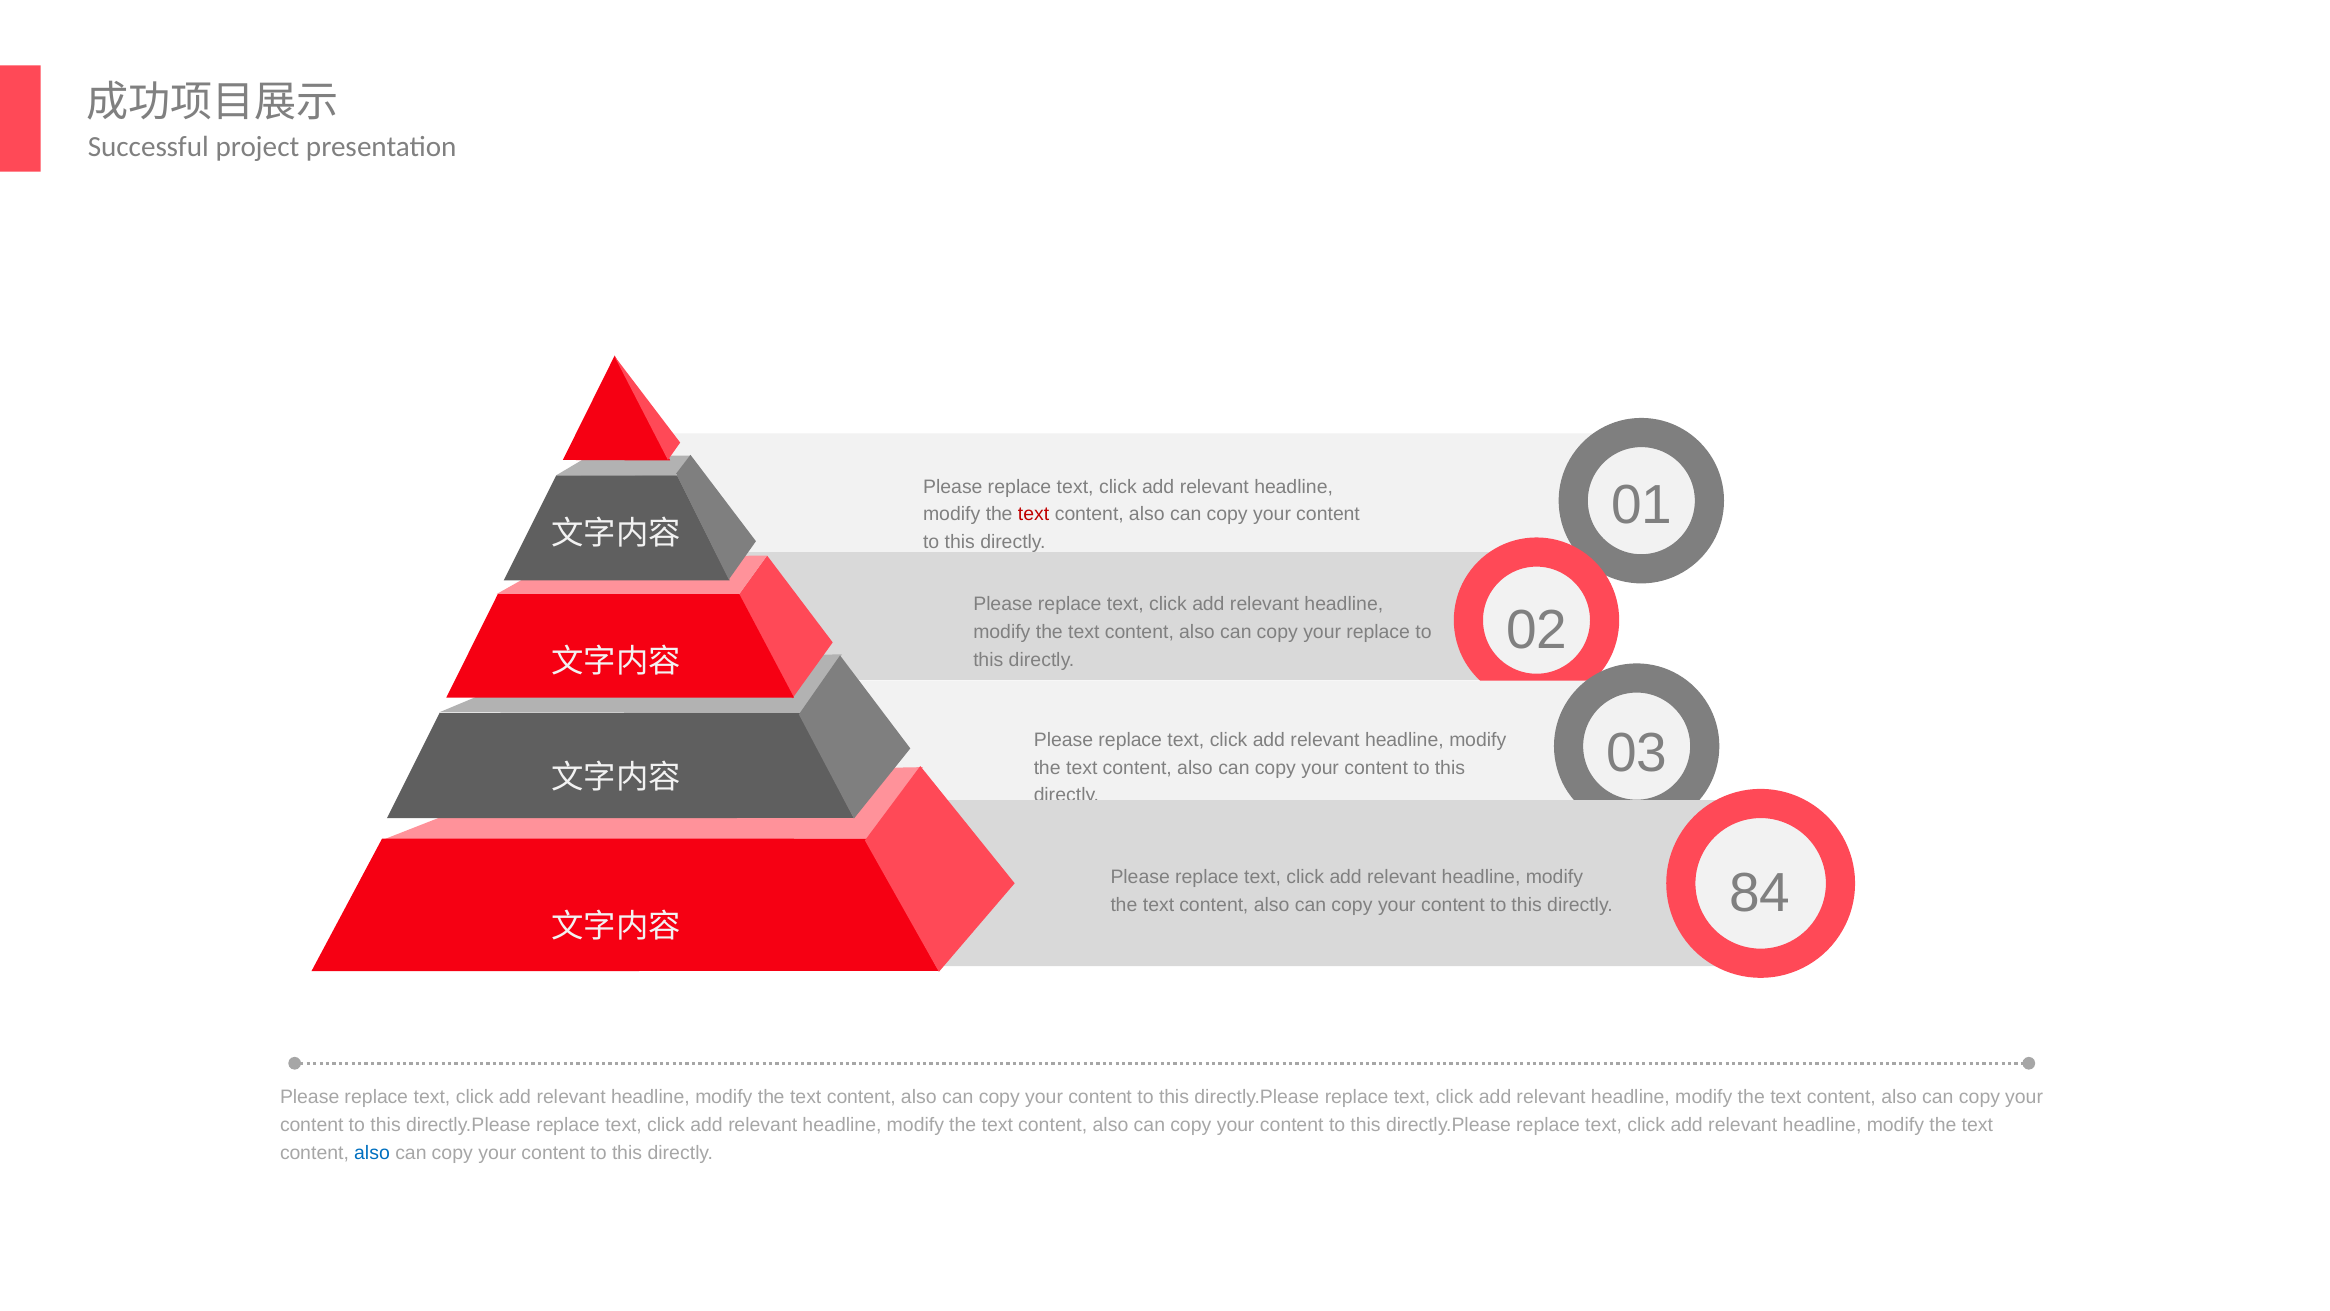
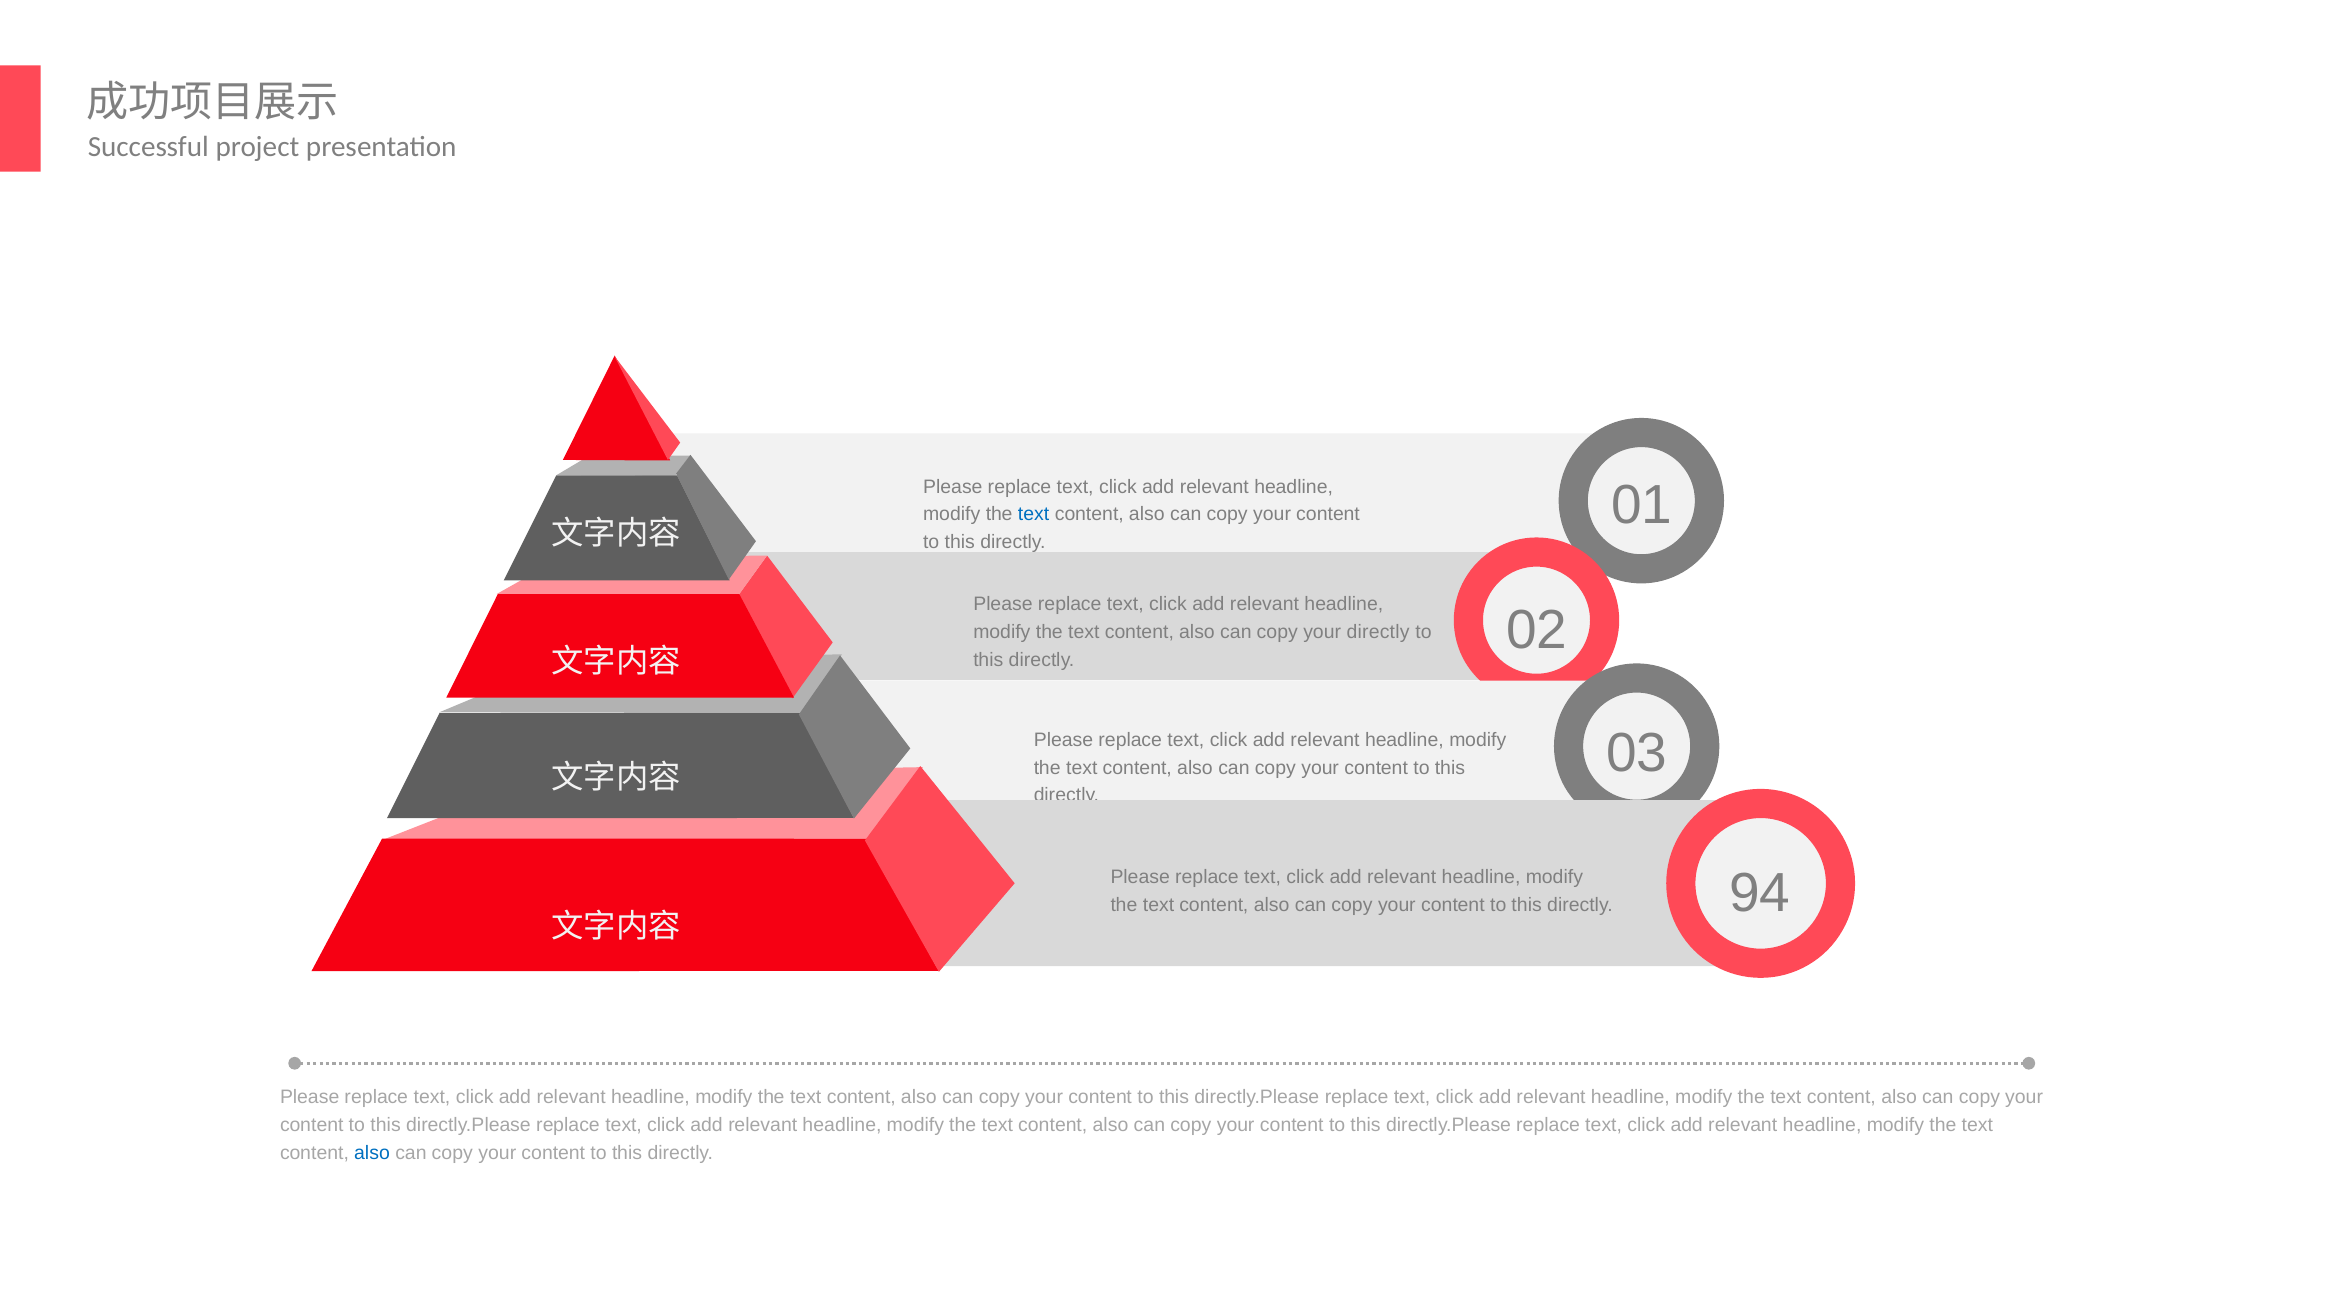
text at (1034, 514) colour: red -> blue
your replace: replace -> directly
84: 84 -> 94
